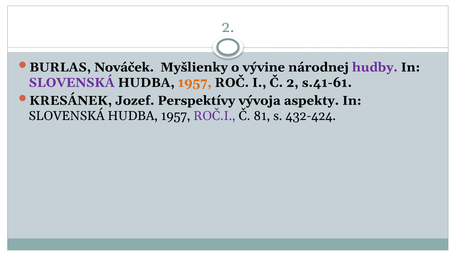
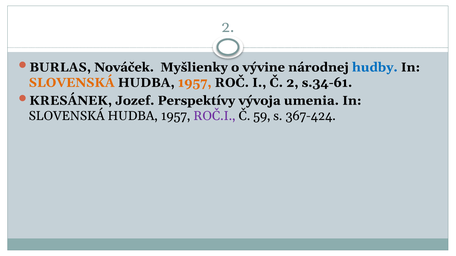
hudby colour: purple -> blue
SLOVENSKÁ at (72, 83) colour: purple -> orange
s.41-61: s.41-61 -> s.34-61
aspekty: aspekty -> umenia
81: 81 -> 59
432-424: 432-424 -> 367-424
